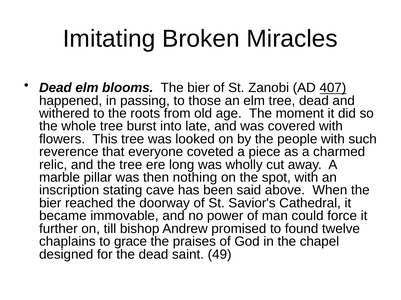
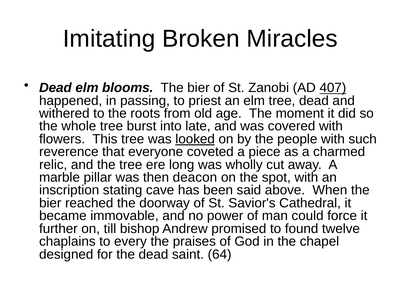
those: those -> priest
looked underline: none -> present
nothing: nothing -> deacon
grace: grace -> every
49: 49 -> 64
